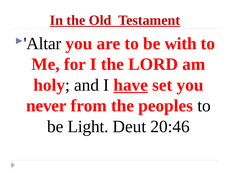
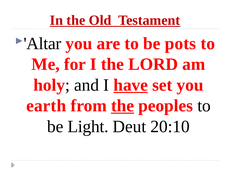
with: with -> pots
never: never -> earth
the at (123, 105) underline: none -> present
20:46: 20:46 -> 20:10
